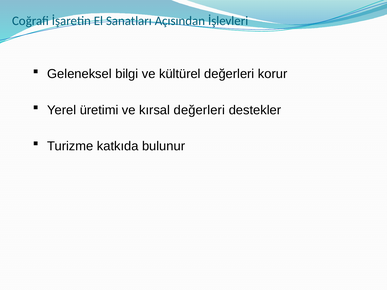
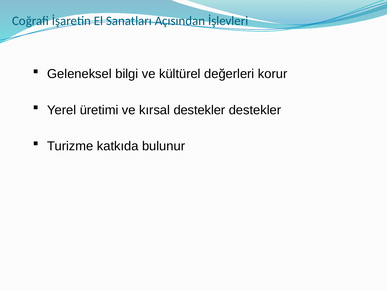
kırsal değerleri: değerleri -> destekler
